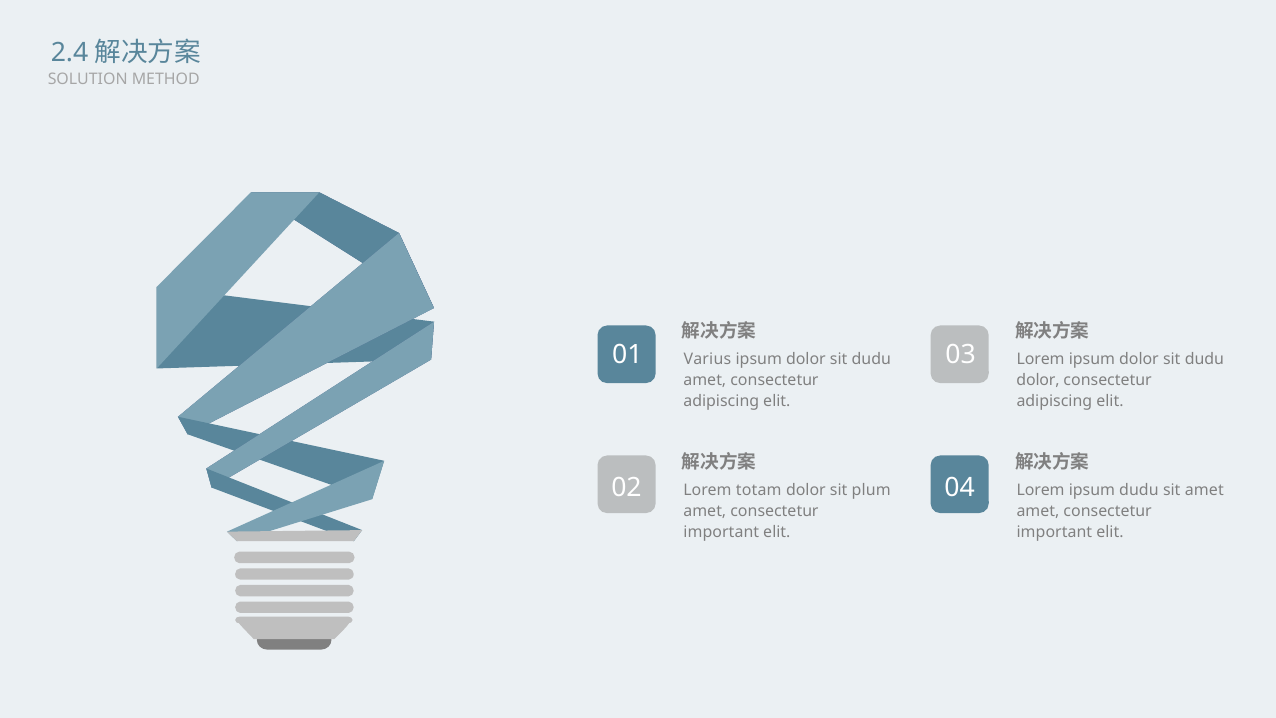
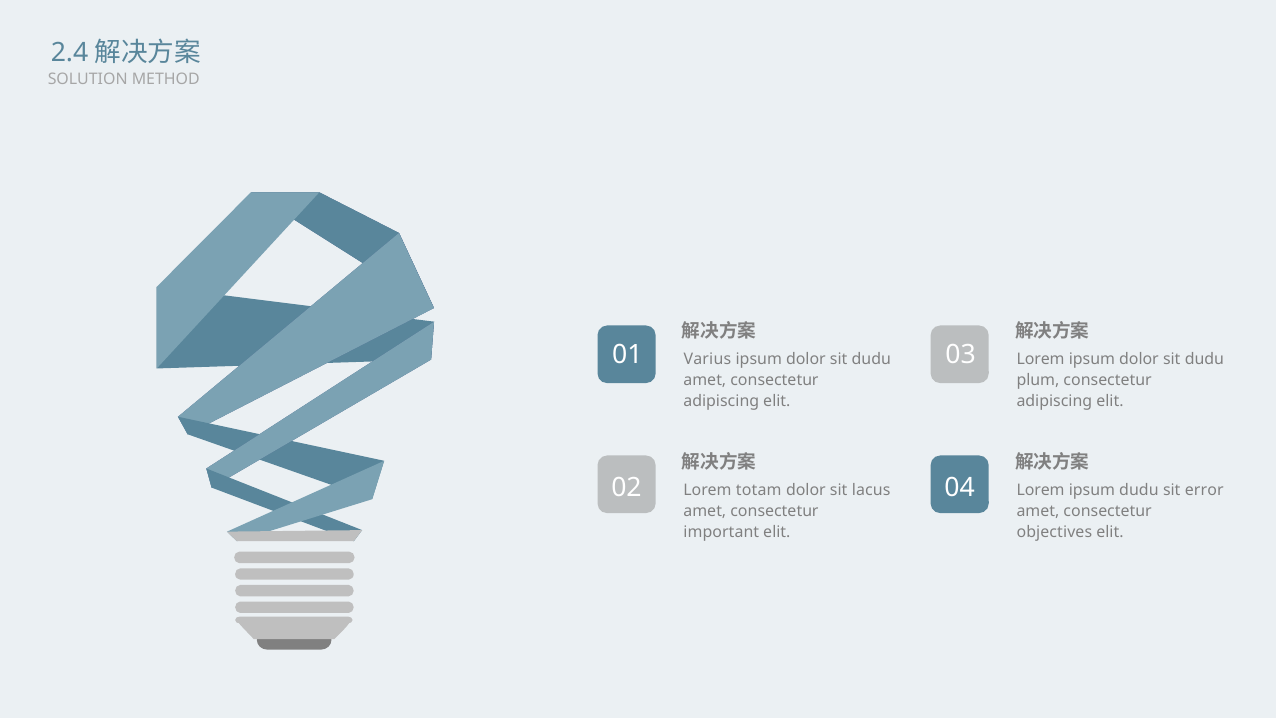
dolor at (1038, 380): dolor -> plum
plum: plum -> lacus
sit amet: amet -> error
important at (1054, 532): important -> objectives
